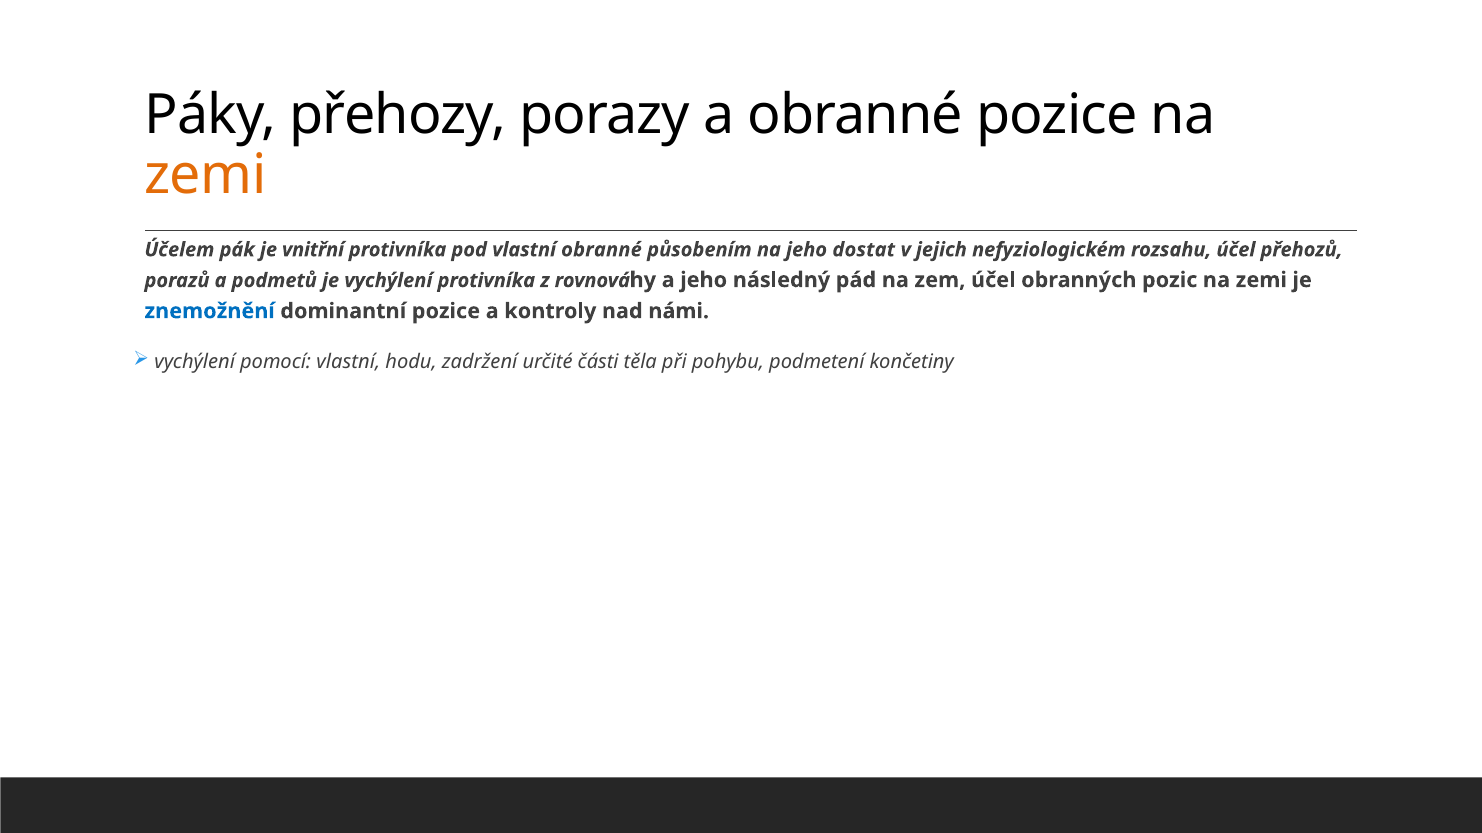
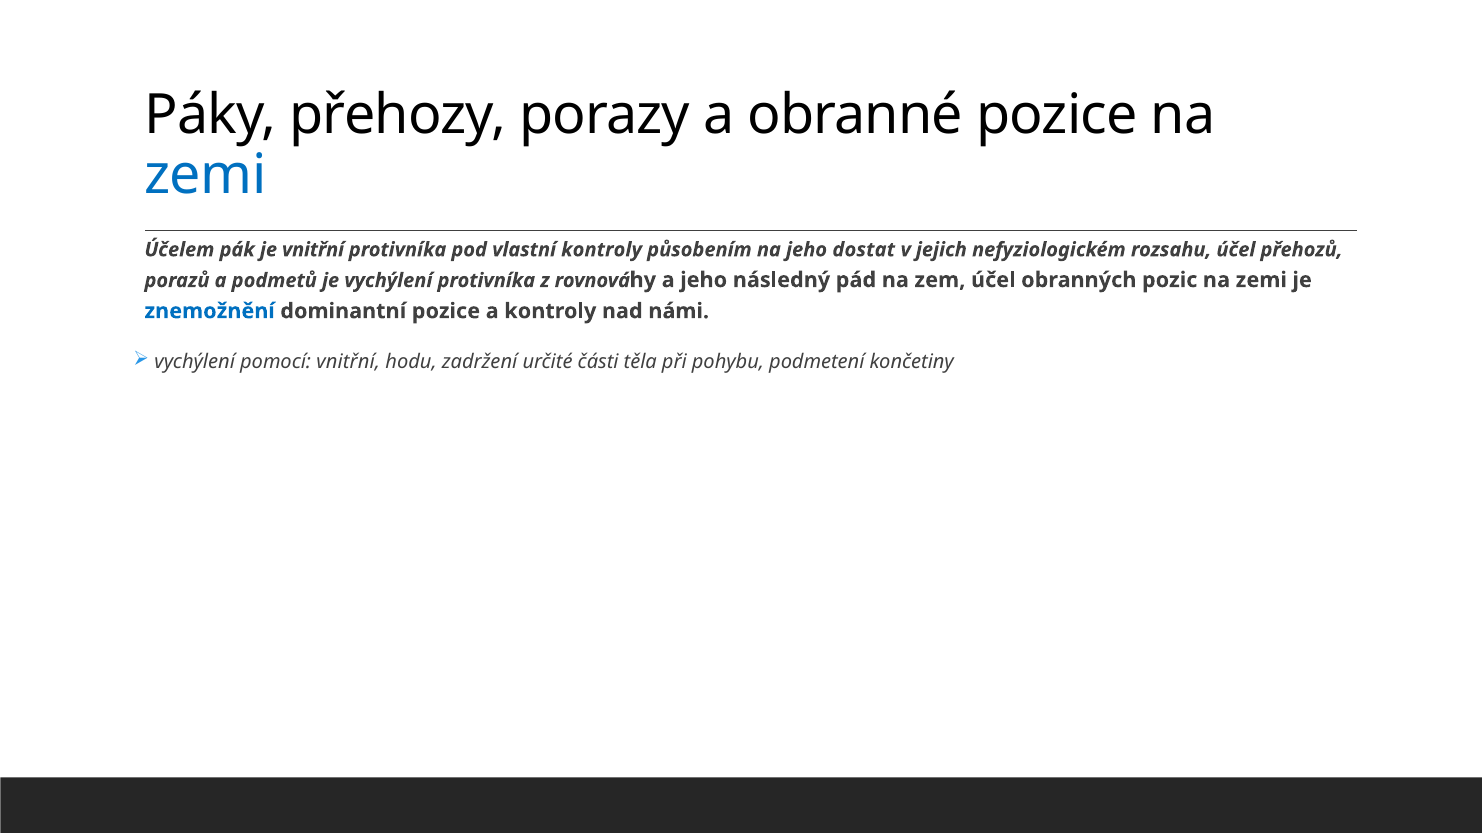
zemi at (205, 175) colour: orange -> blue
vlastní obranné: obranné -> kontroly
pomocí vlastní: vlastní -> vnitřní
